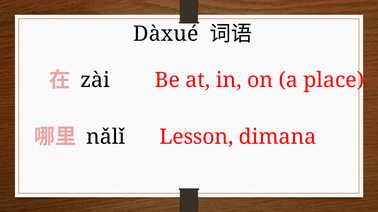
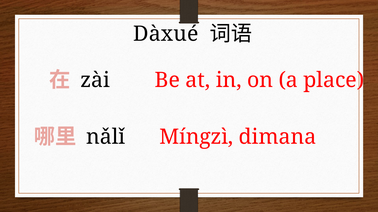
Lesson: Lesson -> Míngzì
